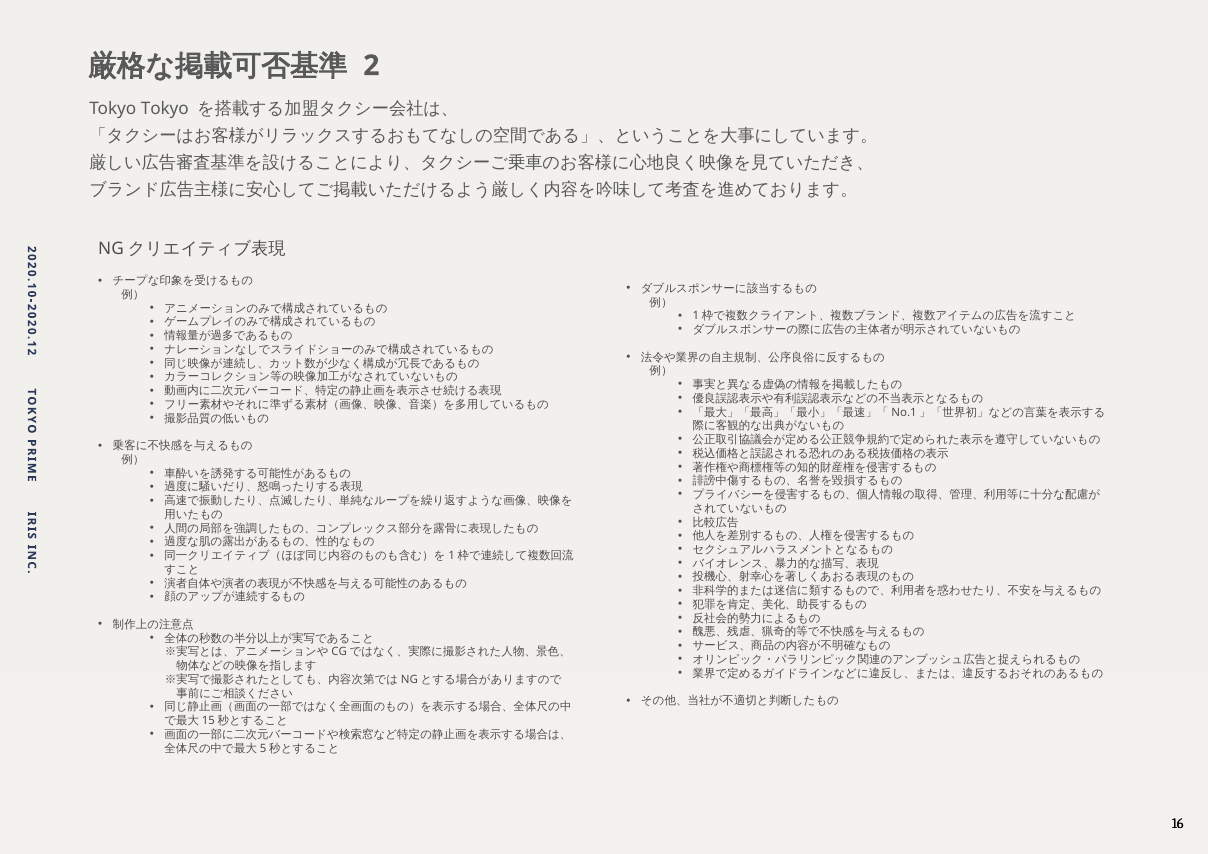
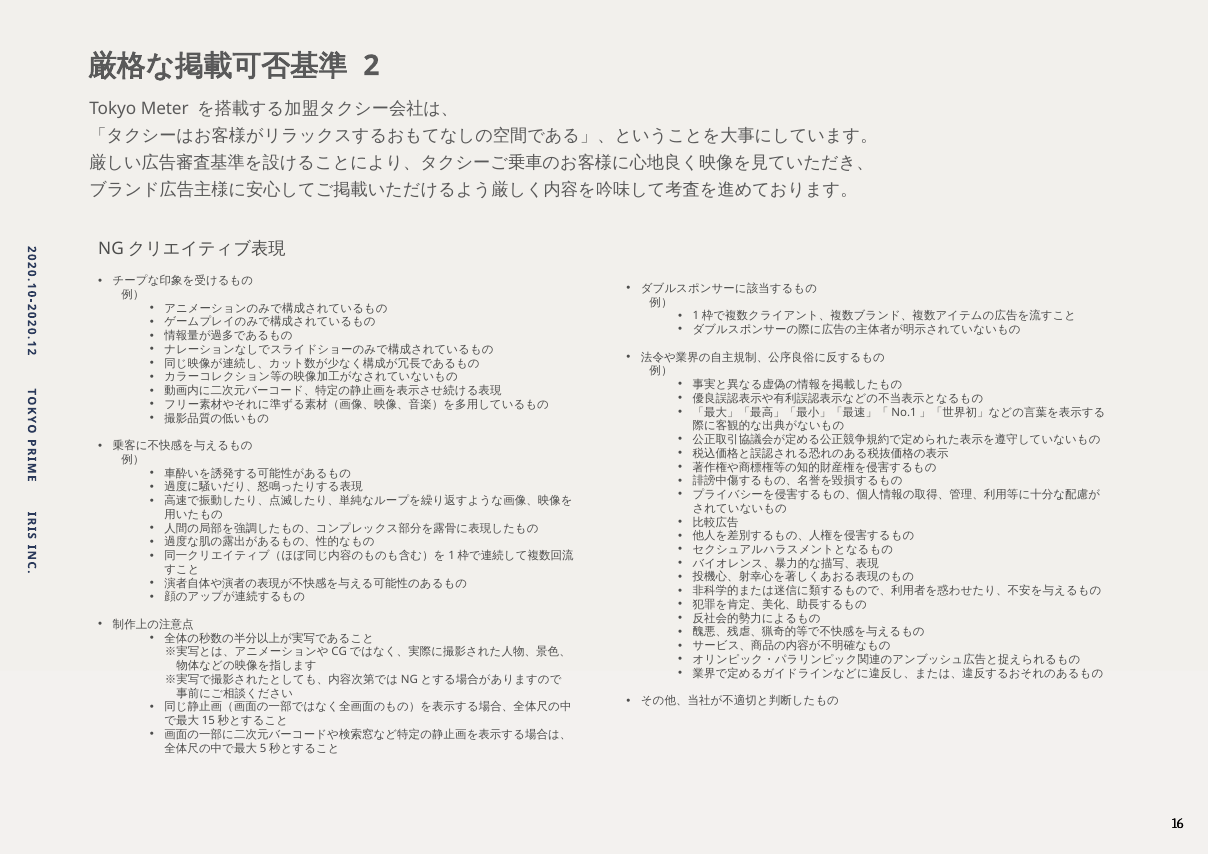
Tokyo Tokyo: Tokyo -> Meter
